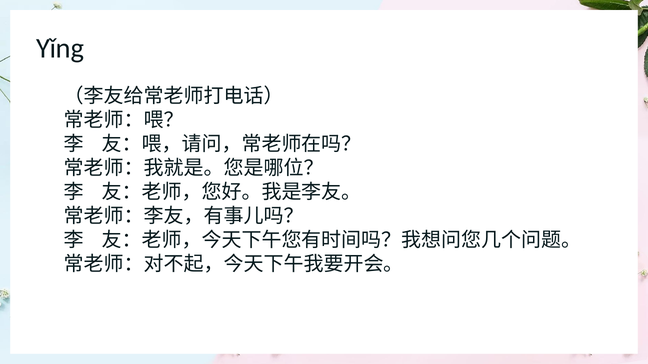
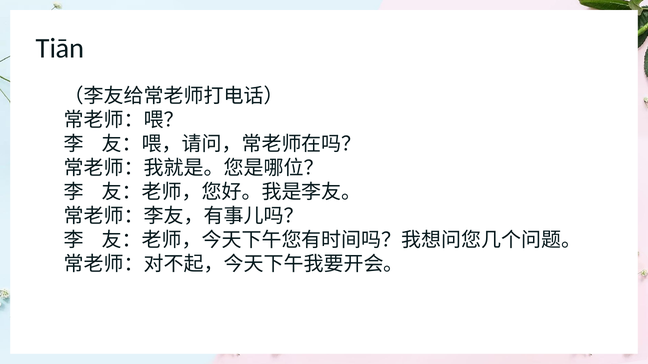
Yǐng: Yǐng -> Tiān
